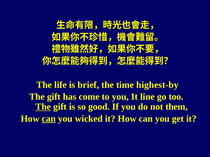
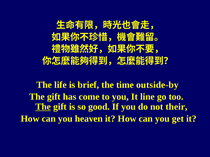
highest-by: highest-by -> outside-by
them: them -> their
can at (49, 119) underline: present -> none
wicked: wicked -> heaven
